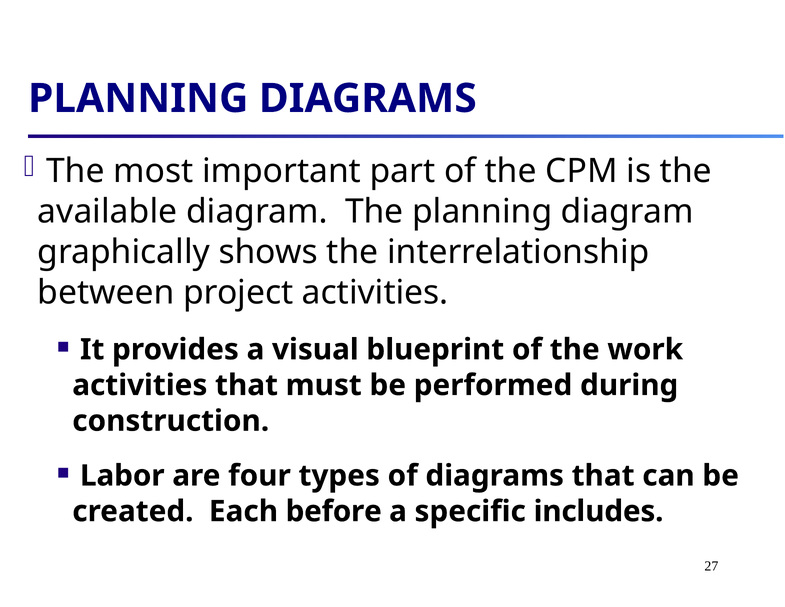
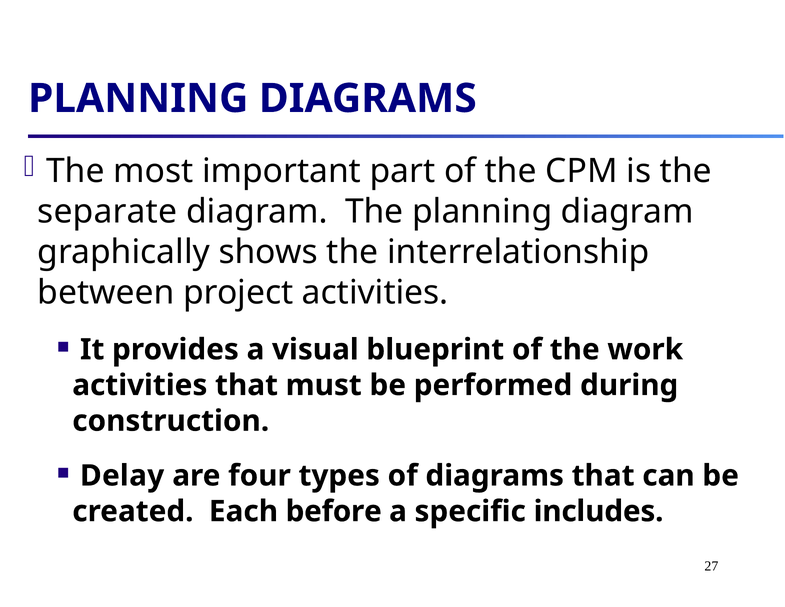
available: available -> separate
Labor: Labor -> Delay
